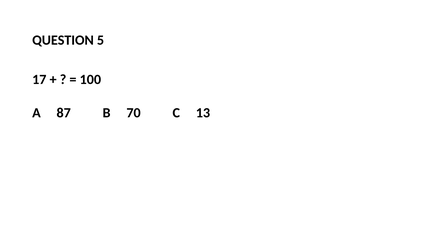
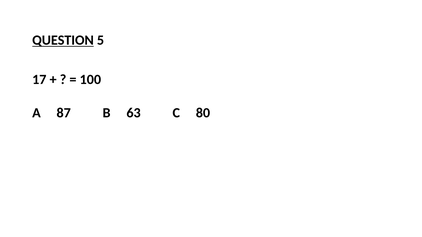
QUESTION underline: none -> present
70: 70 -> 63
13: 13 -> 80
